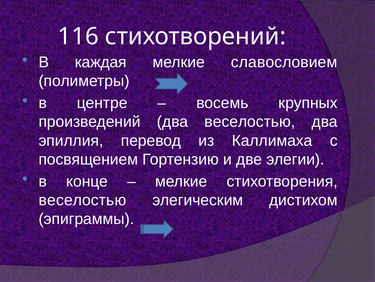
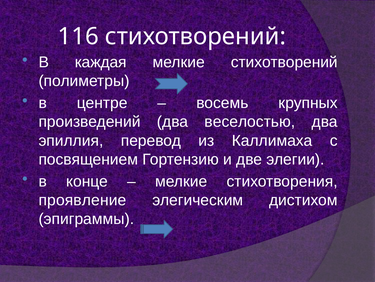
мелкие славословием: славословием -> стихотворений
веселостью at (82, 200): веселостью -> проявление
